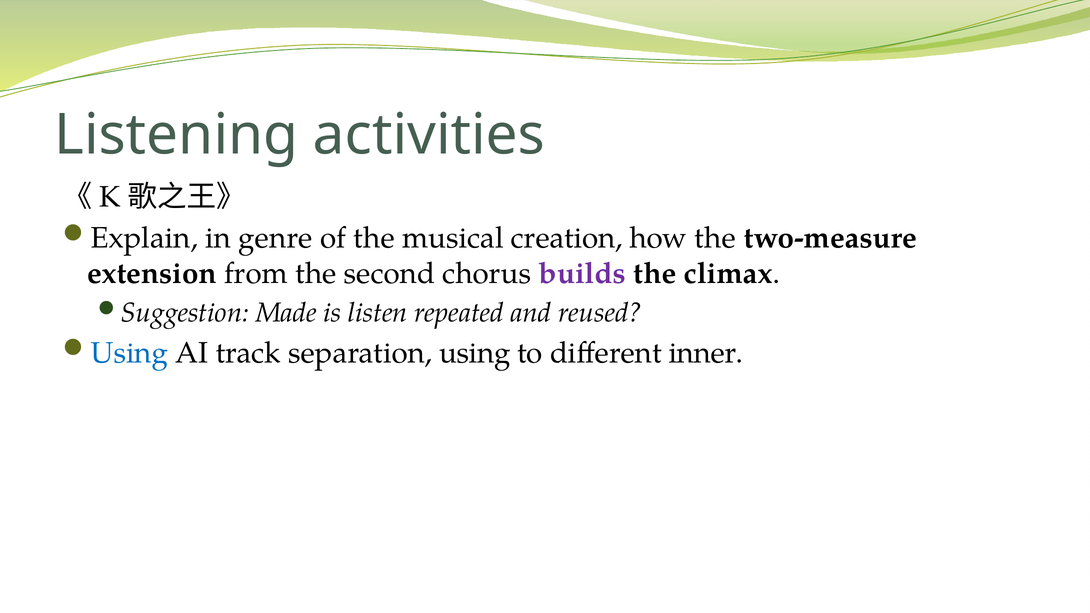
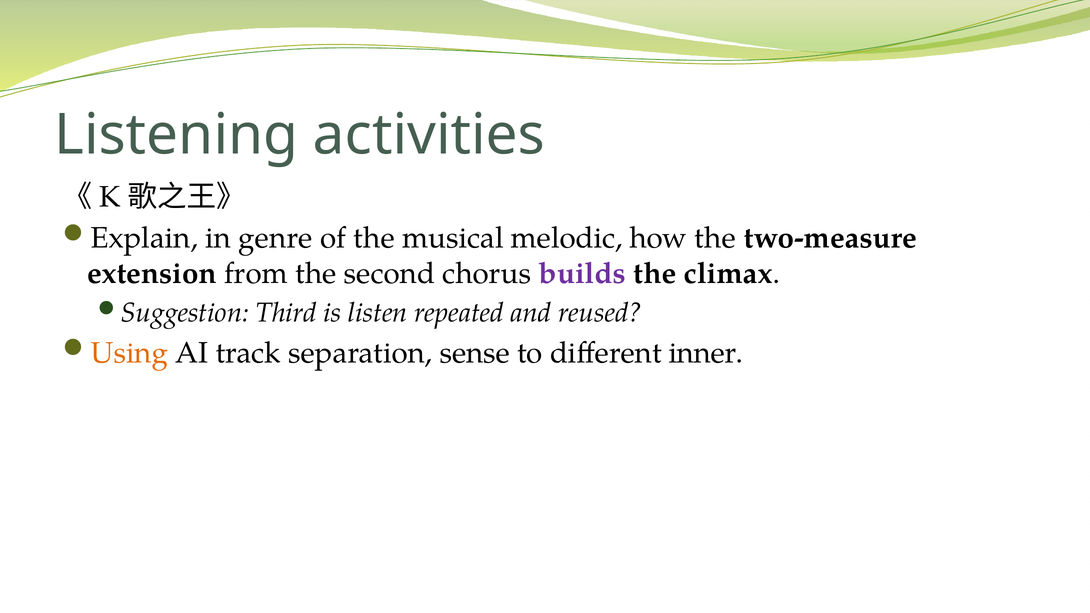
creation: creation -> melodic
Made: Made -> Third
Using at (129, 353) colour: blue -> orange
separation using: using -> sense
